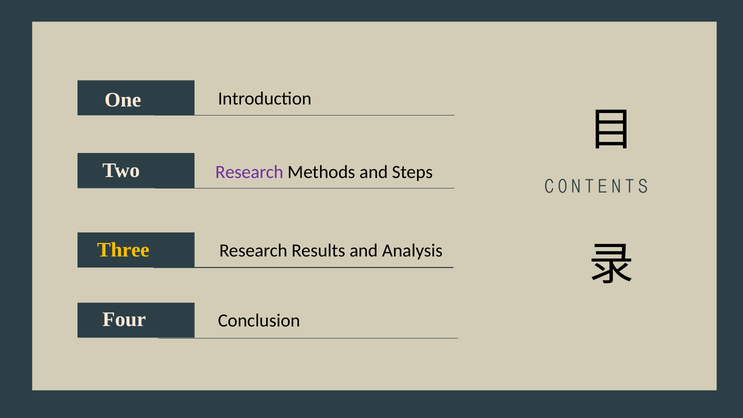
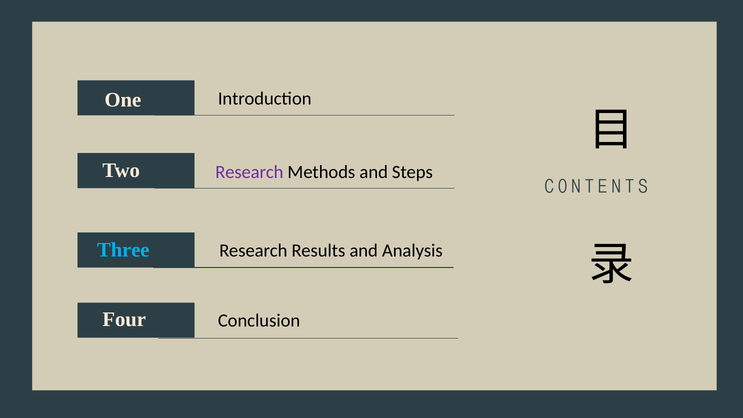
Three colour: yellow -> light blue
